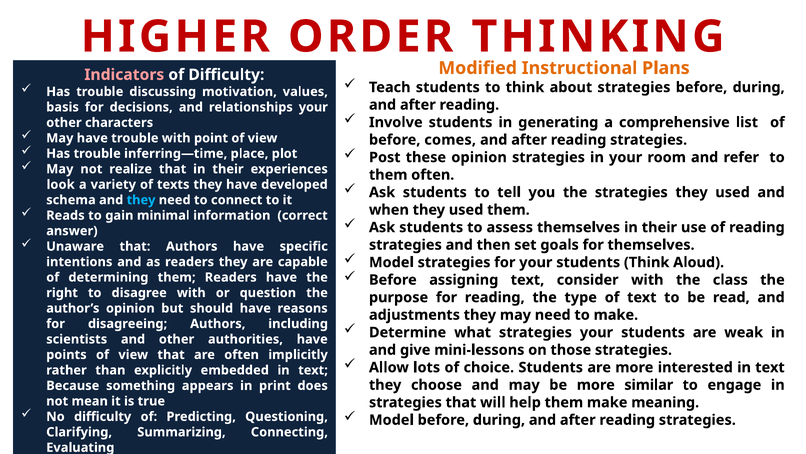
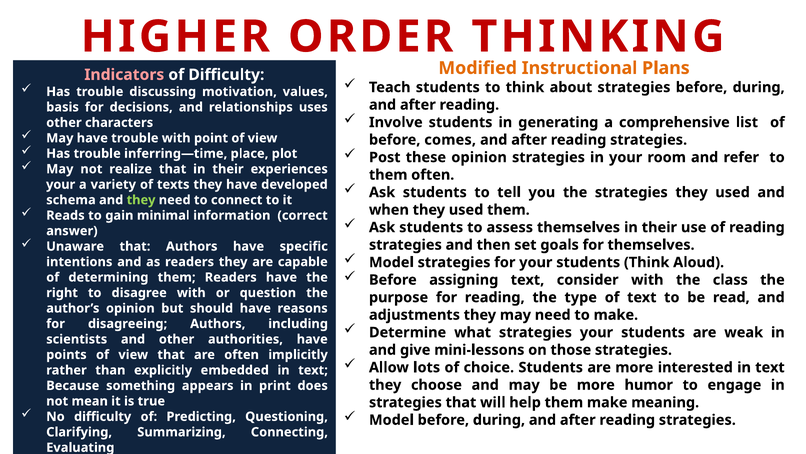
relationships your: your -> uses
look at (61, 184): look -> your
they at (141, 200) colour: light blue -> light green
similar: similar -> humor
